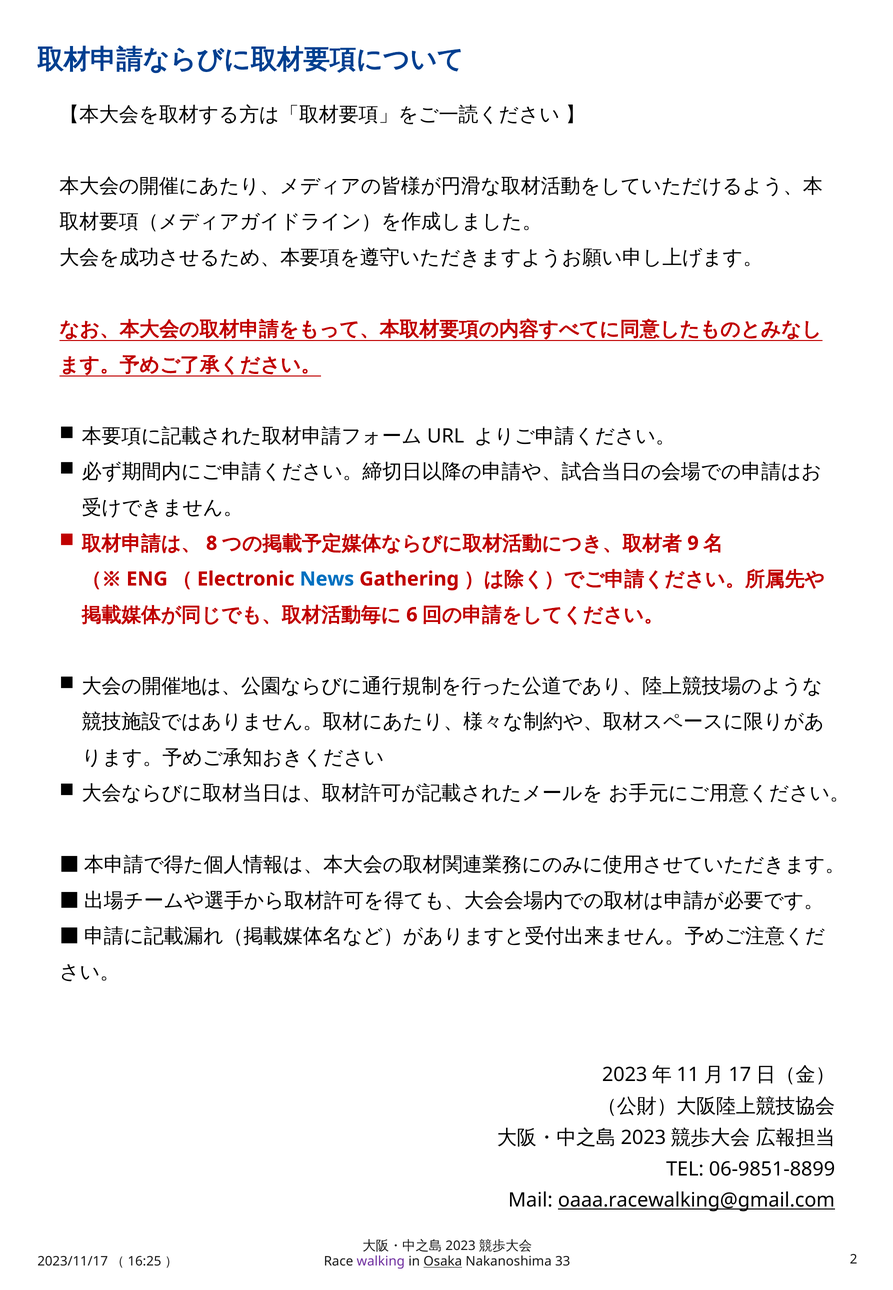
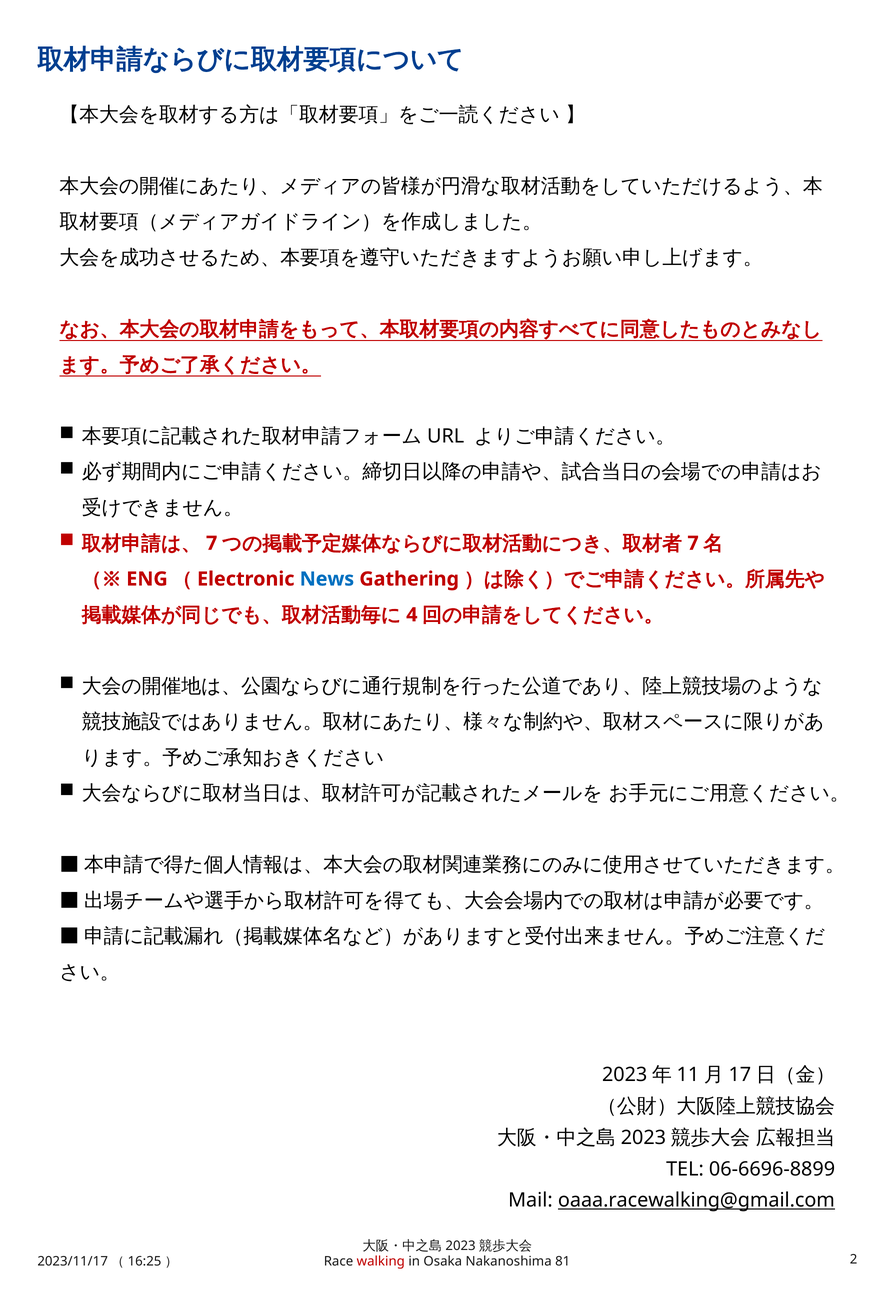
8 at (212, 543): 8 -> 7
9 at (693, 543): 9 -> 7
6: 6 -> 4
06-9851-8899: 06-9851-8899 -> 06-6696-8899
walking colour: purple -> red
Osaka underline: present -> none
33: 33 -> 81
